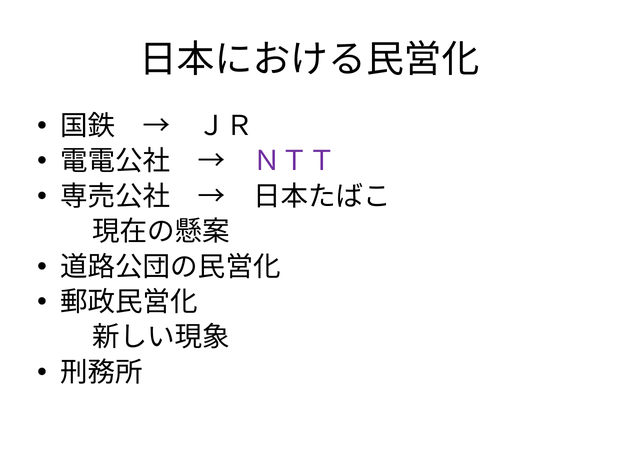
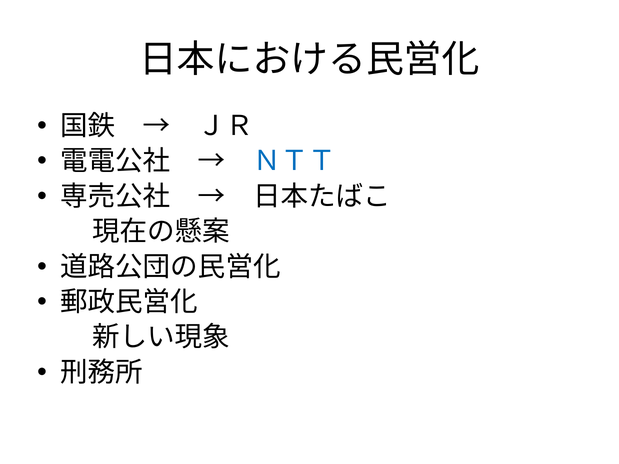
ＮＴＴ colour: purple -> blue
